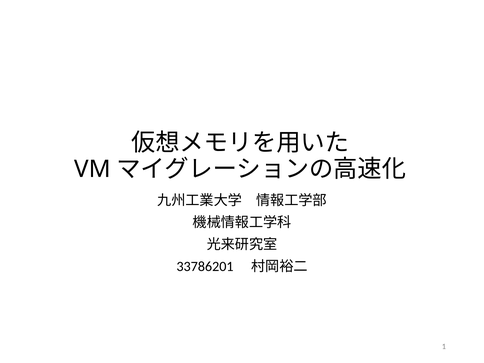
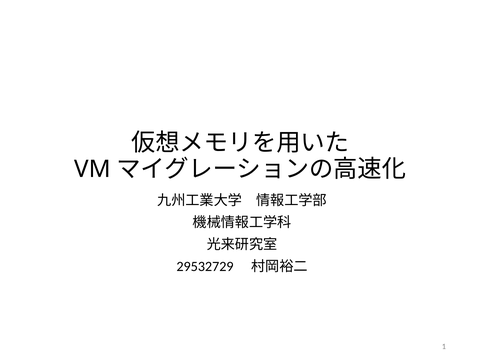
33786201: 33786201 -> 29532729
